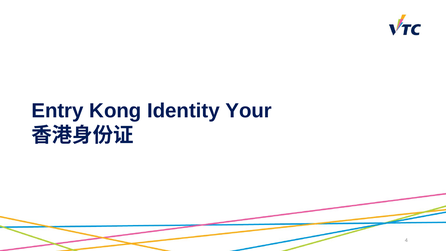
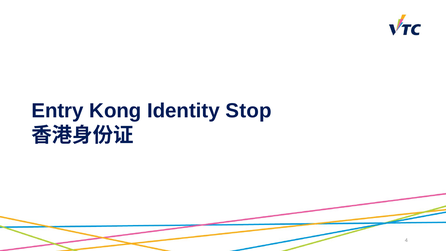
Your: Your -> Stop
